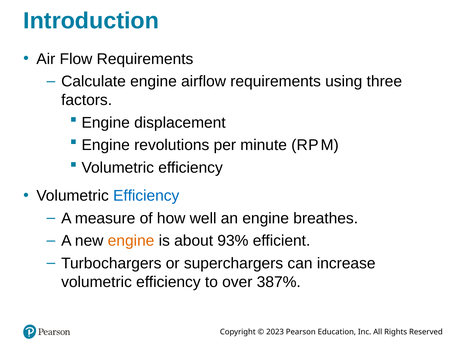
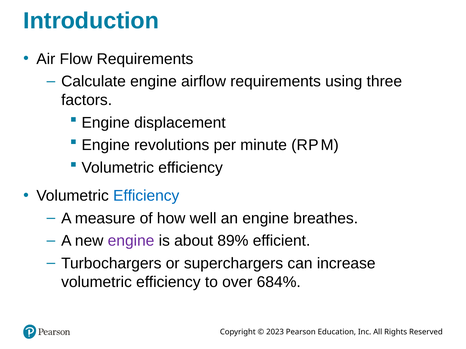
engine at (131, 241) colour: orange -> purple
93%: 93% -> 89%
387%: 387% -> 684%
